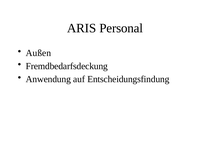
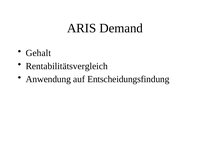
Personal: Personal -> Demand
Außen: Außen -> Gehalt
Fremdbedarfsdeckung: Fremdbedarfsdeckung -> Rentabilitätsvergleich
